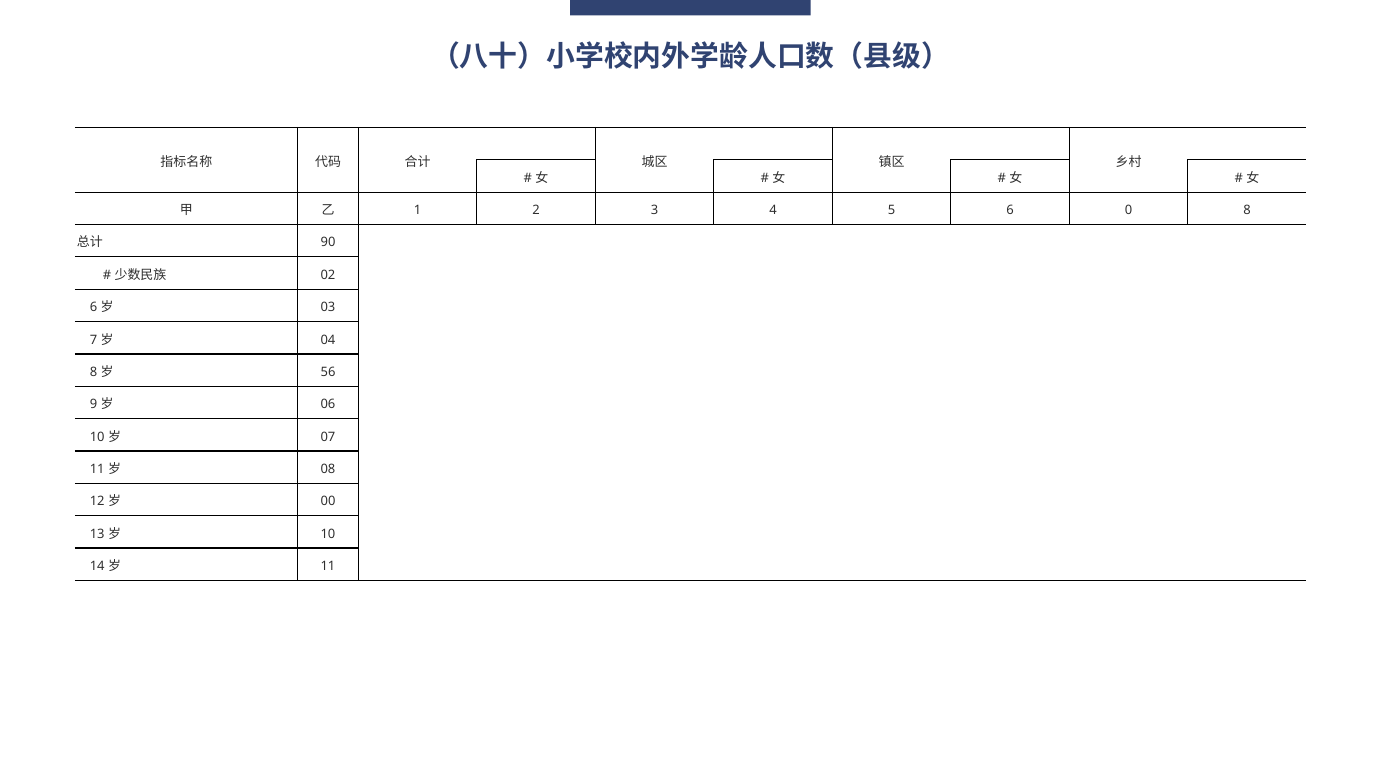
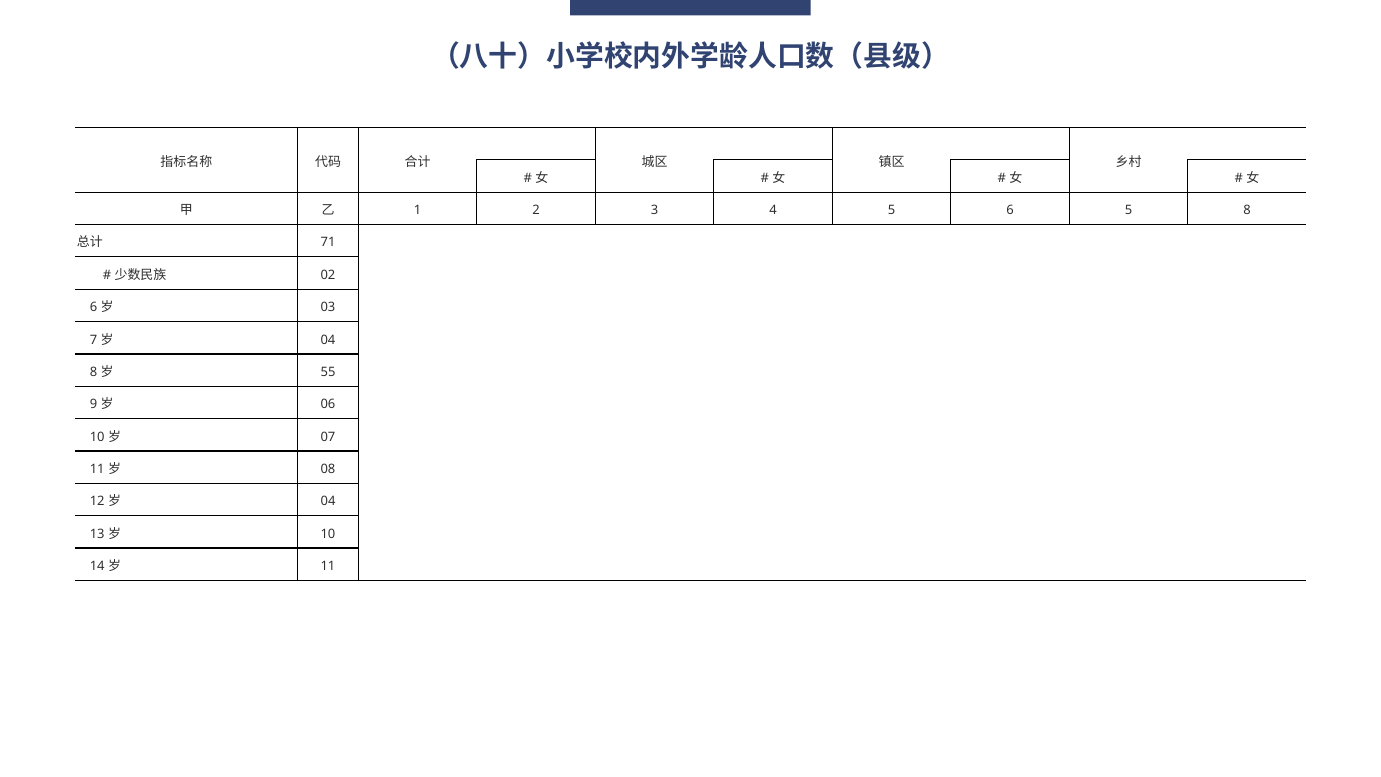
6 0: 0 -> 5
90: 90 -> 71
56: 56 -> 55
00 at (328, 501): 00 -> 04
